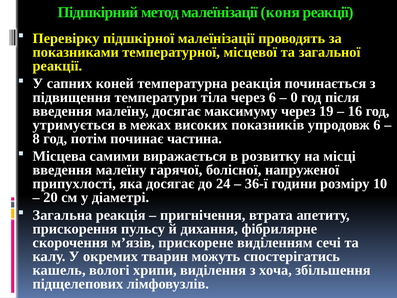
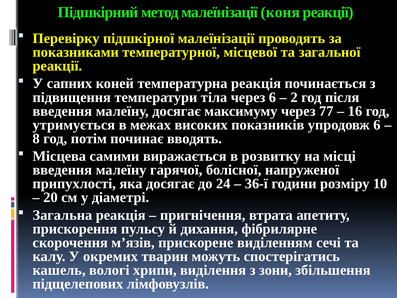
0: 0 -> 2
19: 19 -> 77
частина: частина -> вводять
хоча: хоча -> зони
